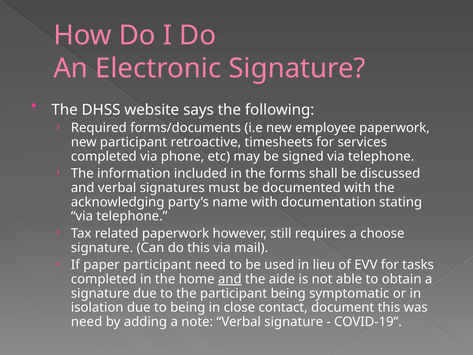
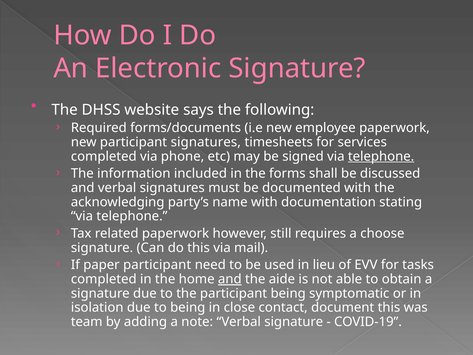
participant retroactive: retroactive -> signatures
telephone at (381, 156) underline: none -> present
need at (87, 322): need -> team
